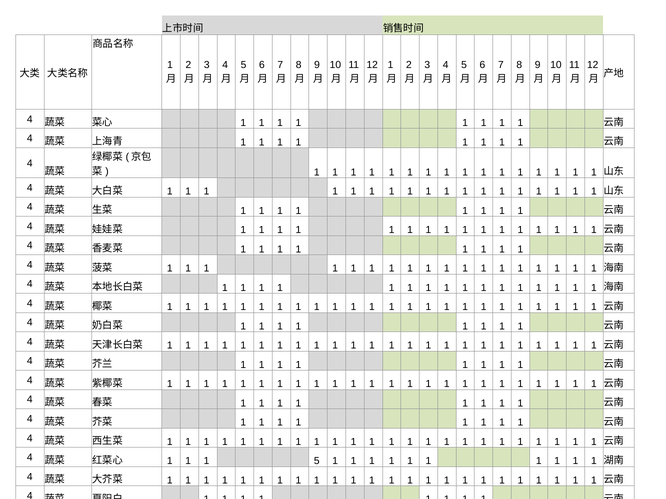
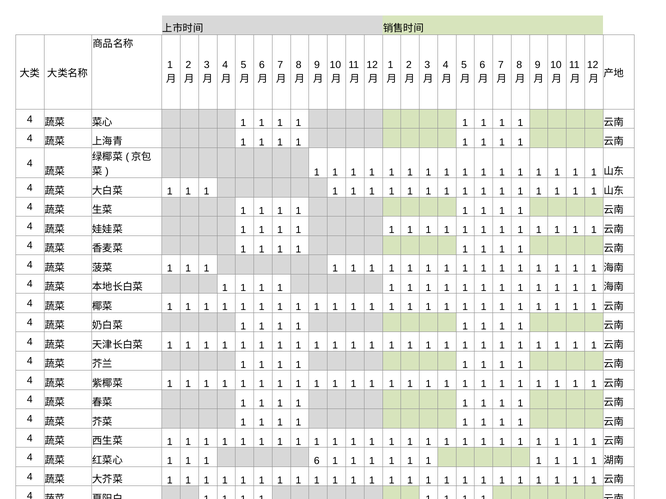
1 5: 5 -> 6
